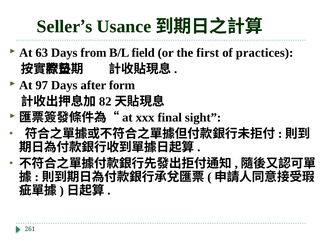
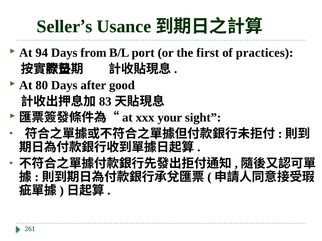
63: 63 -> 94
field: field -> port
97: 97 -> 80
form: form -> good
82: 82 -> 83
final: final -> your
